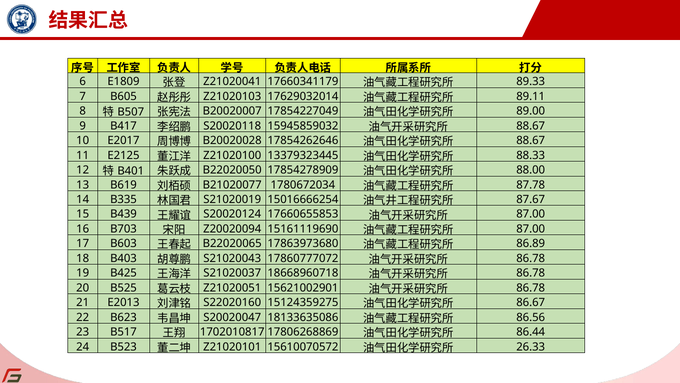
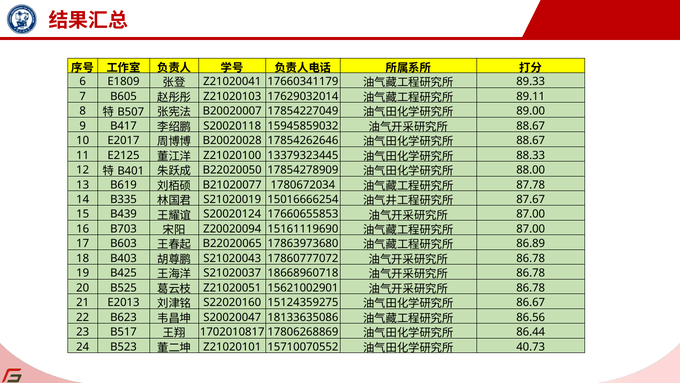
15610070572: 15610070572 -> 15710070552
26.33: 26.33 -> 40.73
